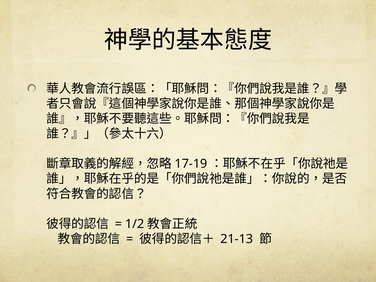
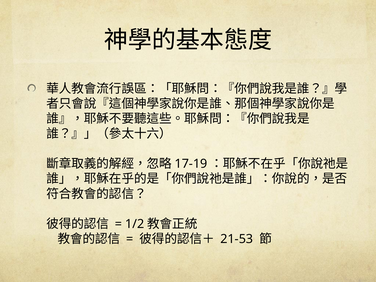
21-13: 21-13 -> 21-53
